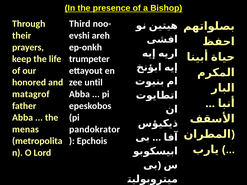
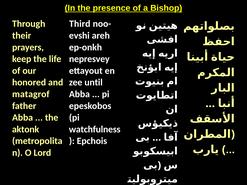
trumpeter: trumpeter -> nepresvey
menas: menas -> aktonk
pandokrator: pandokrator -> watchfulness
